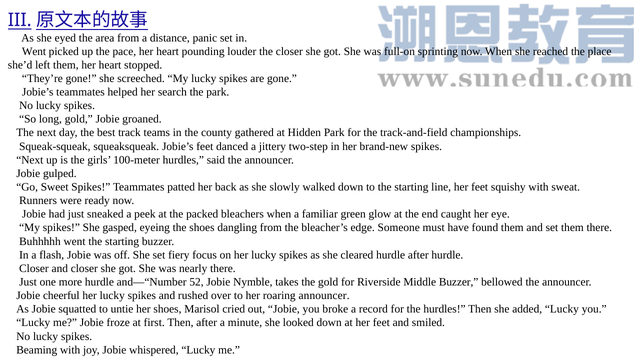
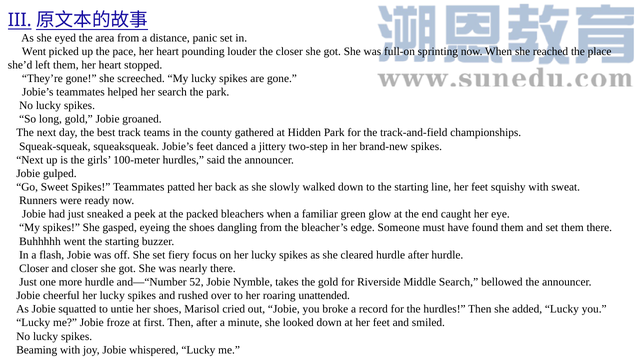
Middle Buzzer: Buzzer -> Search
roaring announcer: announcer -> unattended
